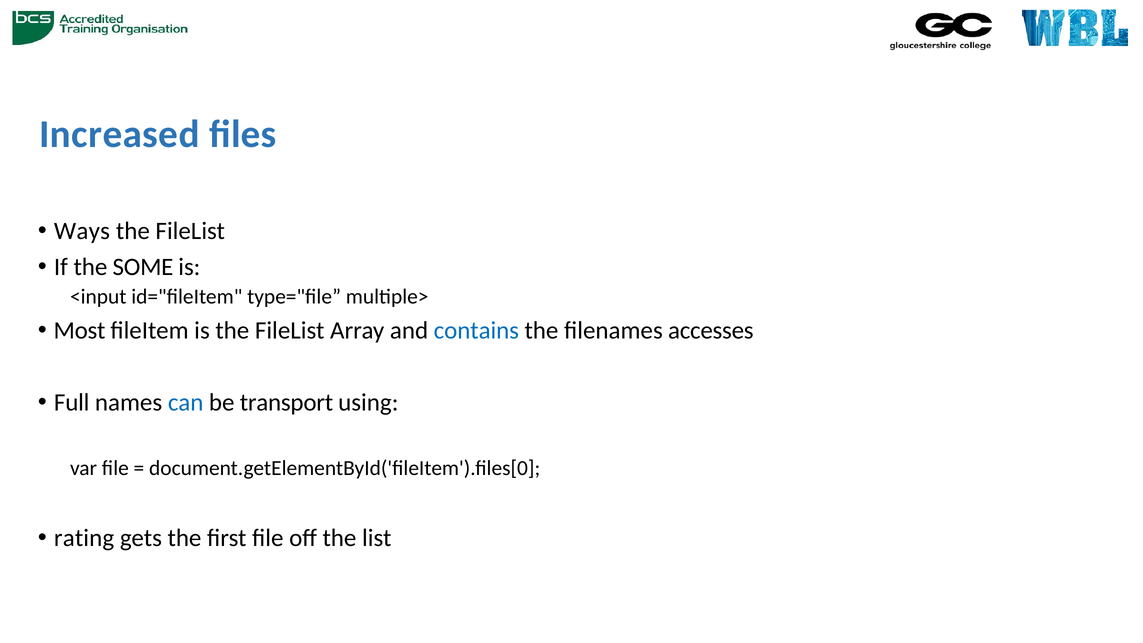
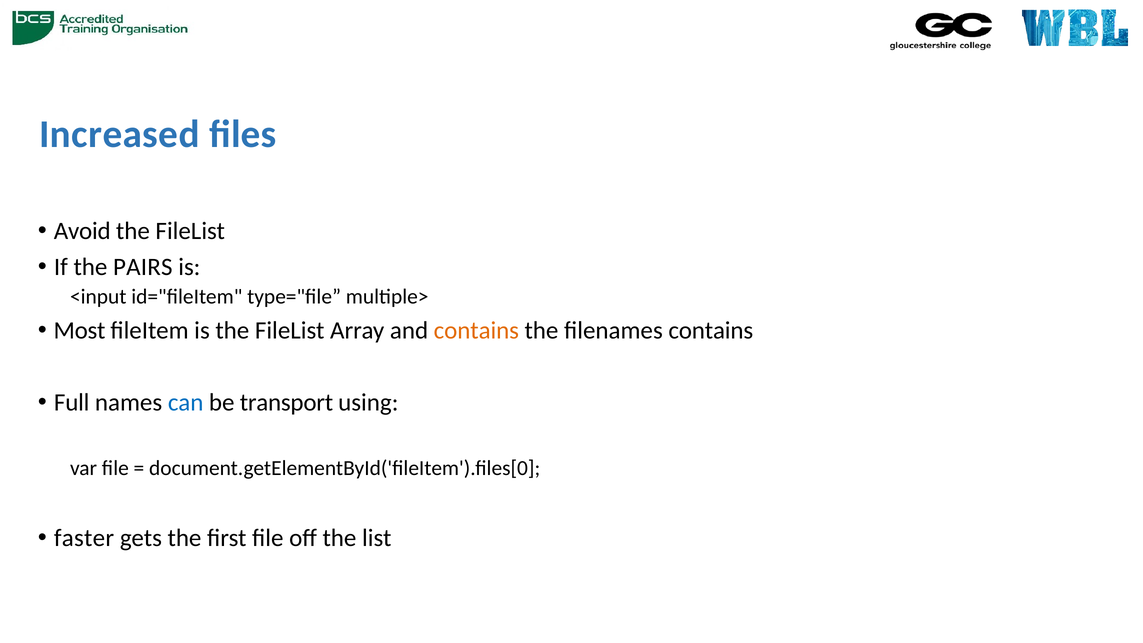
Ways: Ways -> Avoid
SOME: SOME -> PAIRS
contains at (476, 331) colour: blue -> orange
filenames accesses: accesses -> contains
rating: rating -> faster
